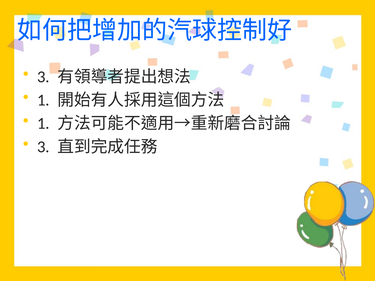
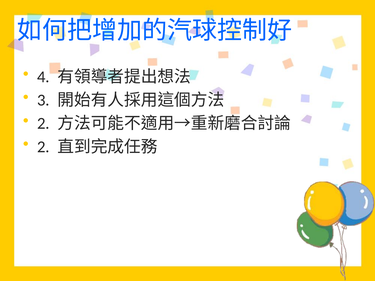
3 at (43, 77): 3 -> 4
1 at (43, 100): 1 -> 3
1 at (43, 124): 1 -> 2
3 at (43, 147): 3 -> 2
